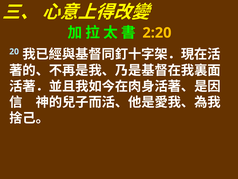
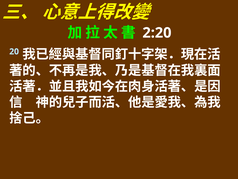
2:20 colour: yellow -> white
